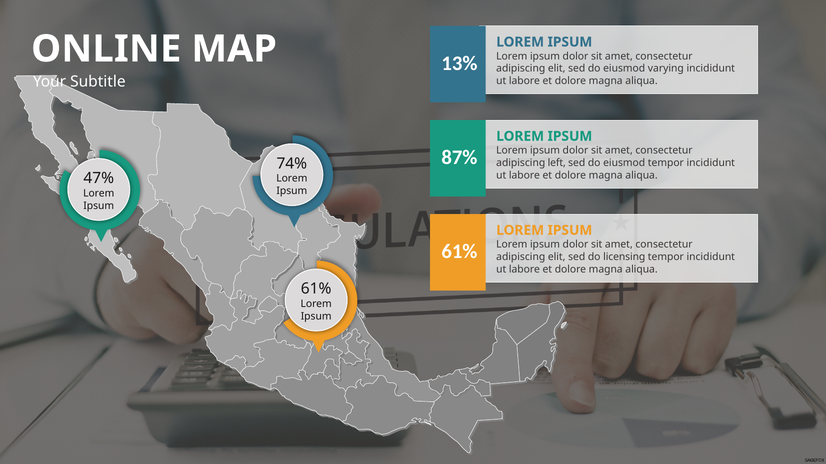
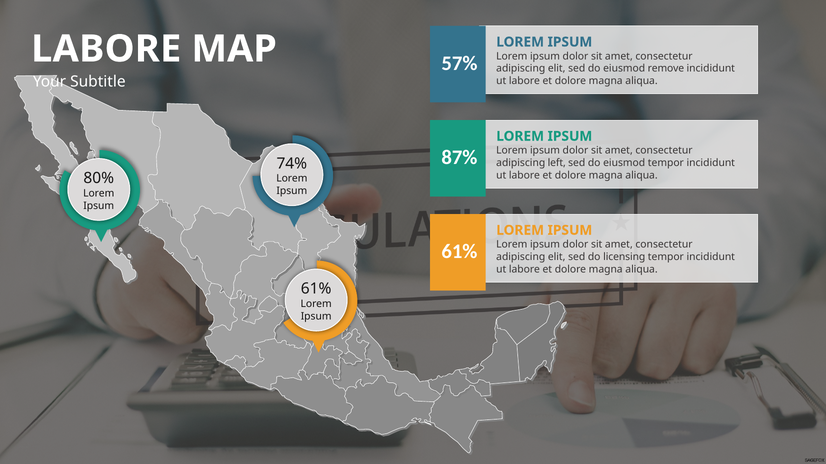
ONLINE at (106, 49): ONLINE -> LABORE
13%: 13% -> 57%
varying: varying -> remove
47%: 47% -> 80%
